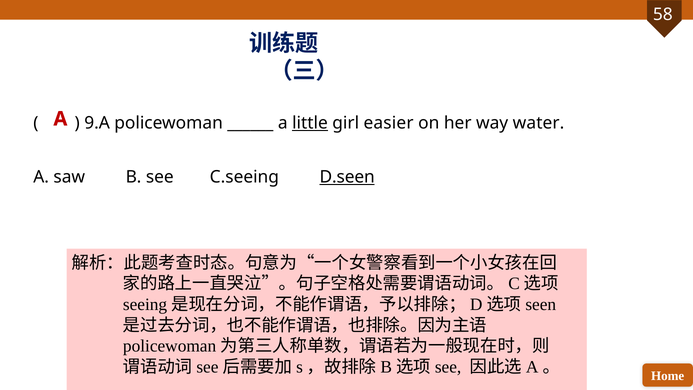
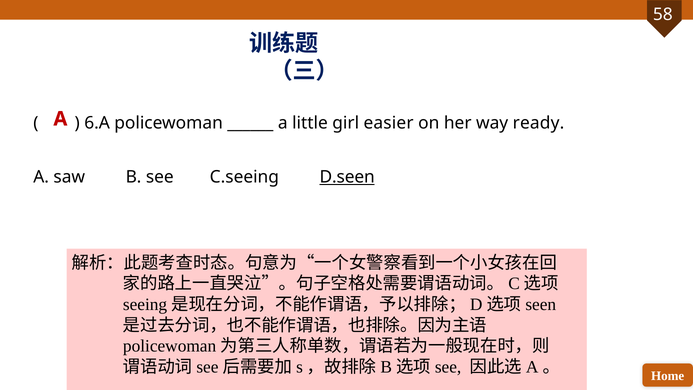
9.A: 9.A -> 6.A
little underline: present -> none
water: water -> ready
